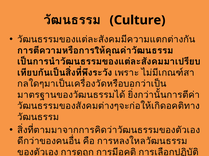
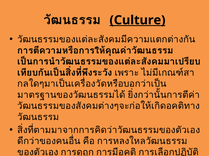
Culture underline: none -> present
